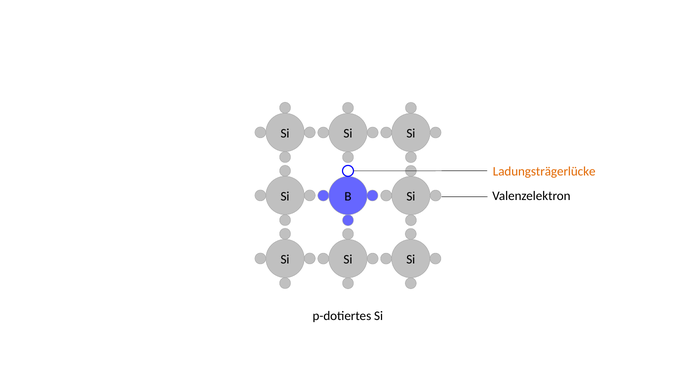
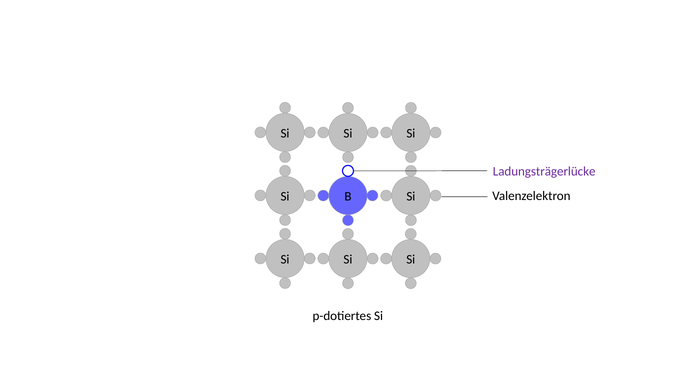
Ladungsträgerlücke colour: orange -> purple
